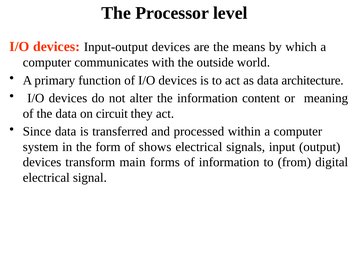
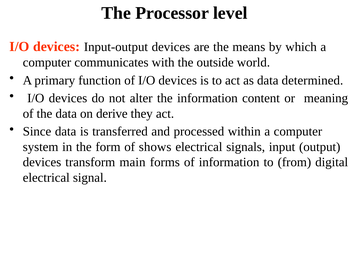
architecture: architecture -> determined
circuit: circuit -> derive
